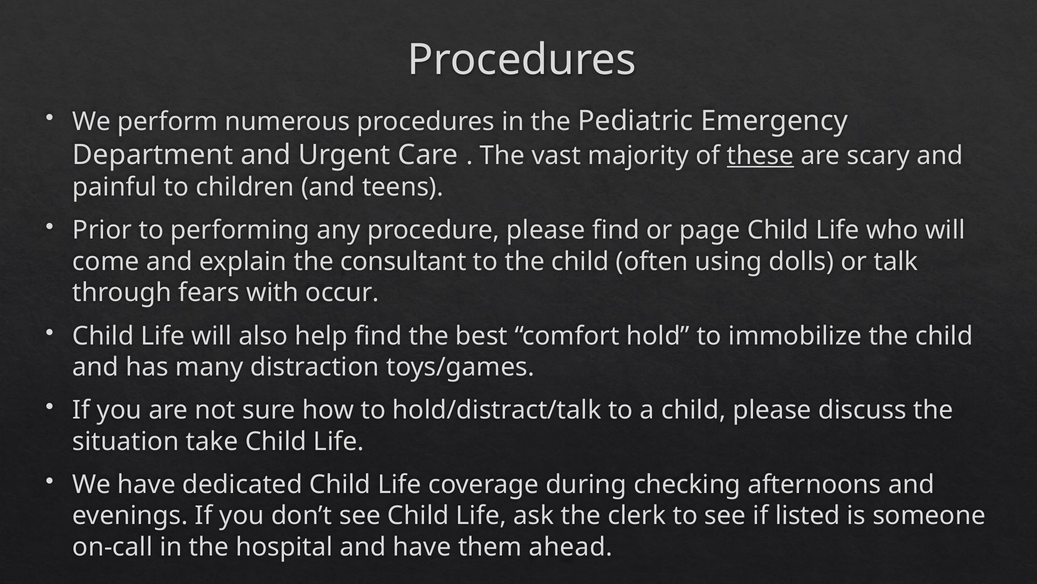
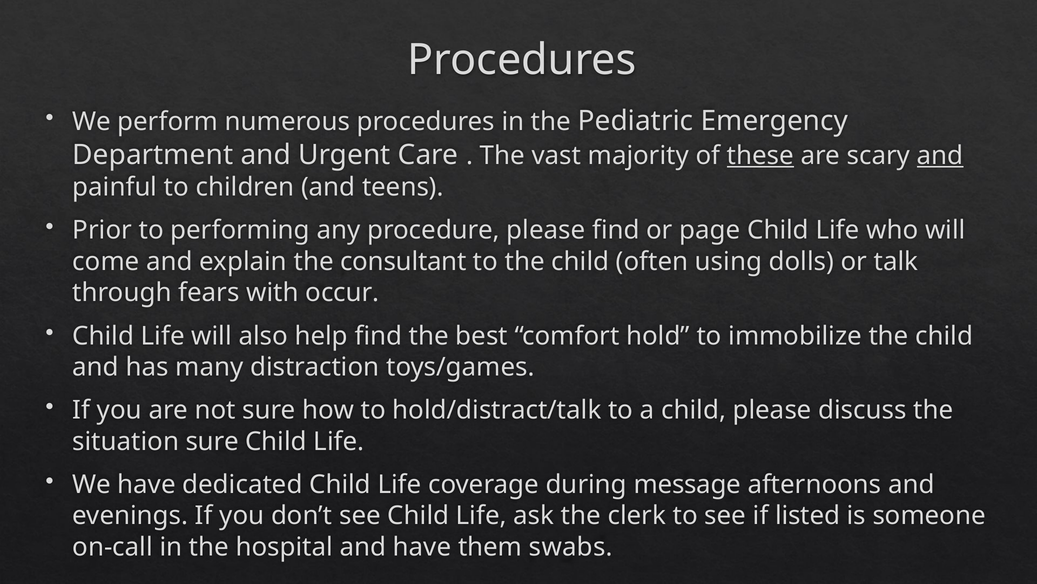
and at (940, 155) underline: none -> present
situation take: take -> sure
checking: checking -> message
ahead: ahead -> swabs
